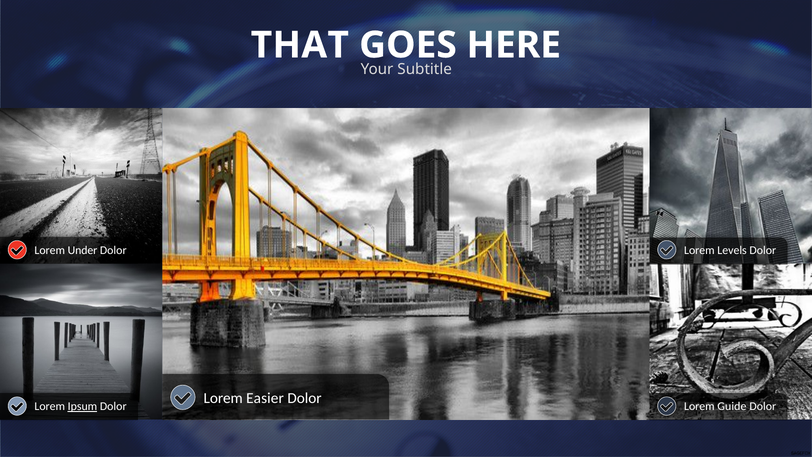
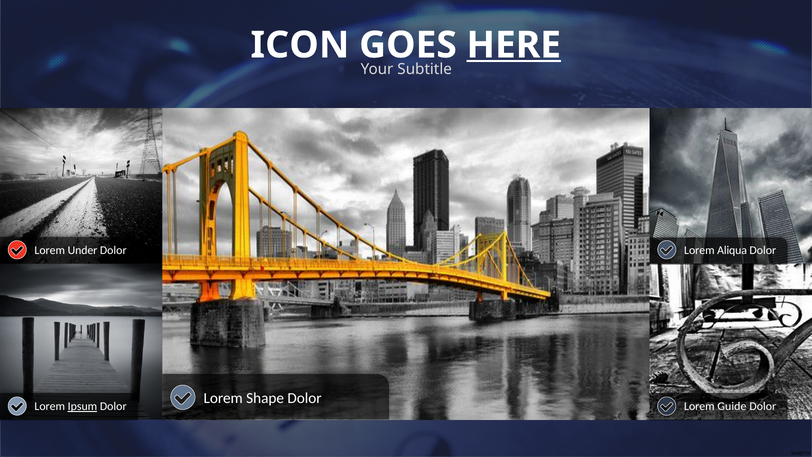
THAT: THAT -> ICON
HERE underline: none -> present
Levels: Levels -> Aliqua
Easier: Easier -> Shape
